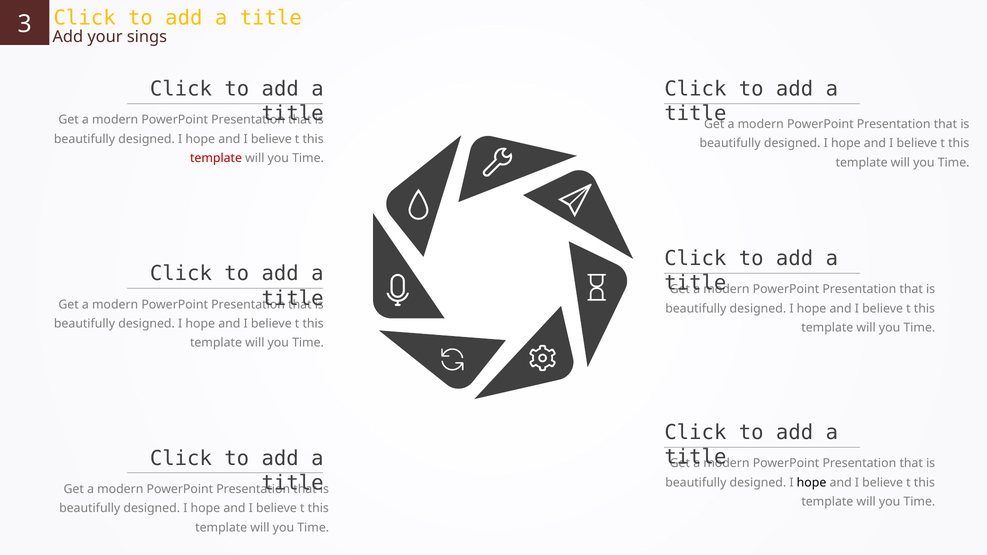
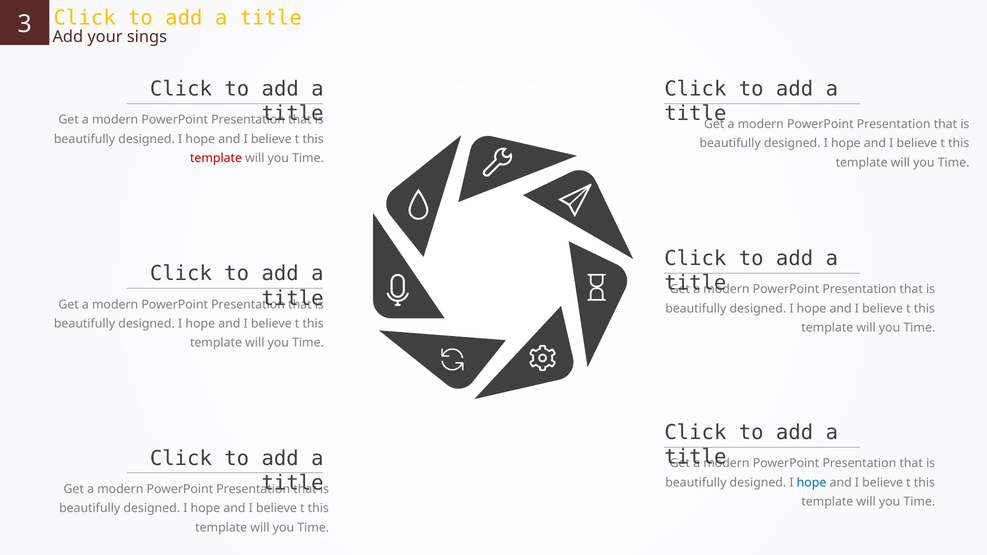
hope at (812, 483) colour: black -> blue
